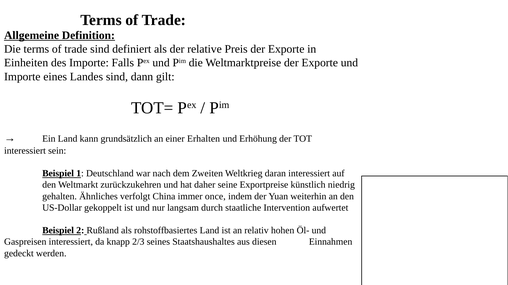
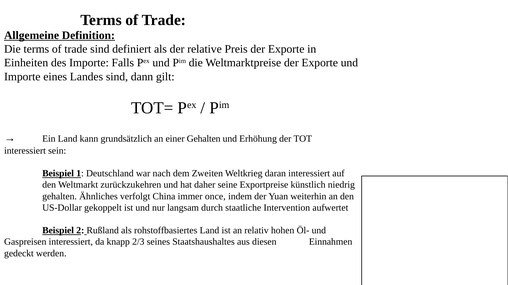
einer Erhalten: Erhalten -> Gehalten
